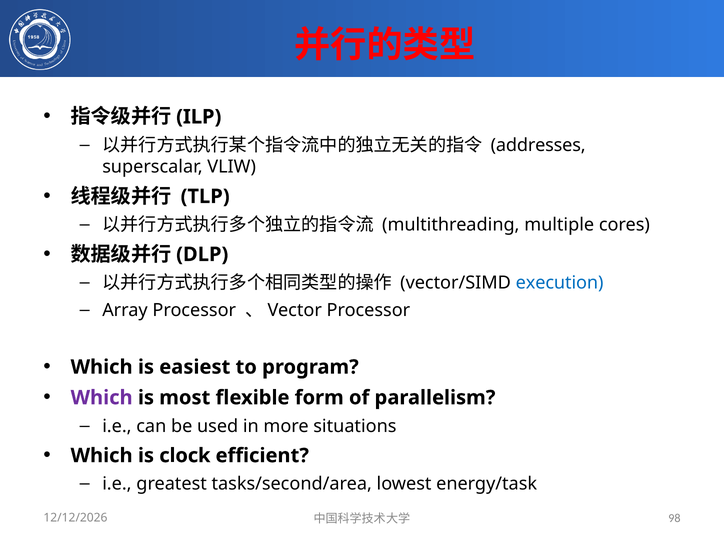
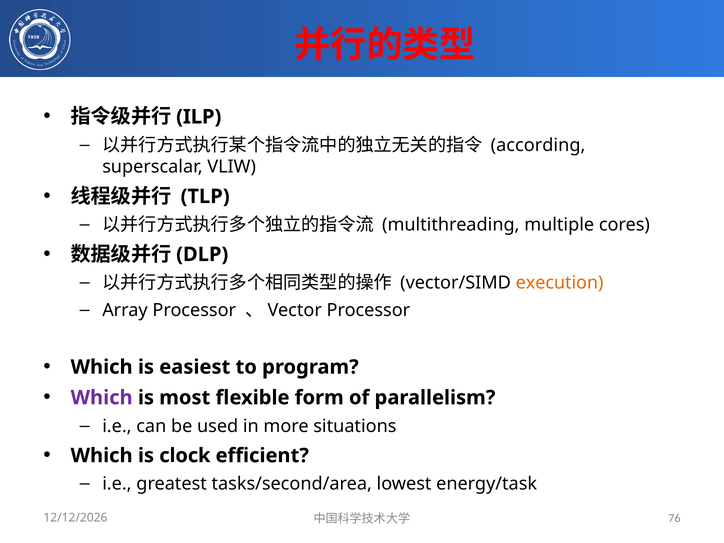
addresses: addresses -> according
execution colour: blue -> orange
98: 98 -> 76
